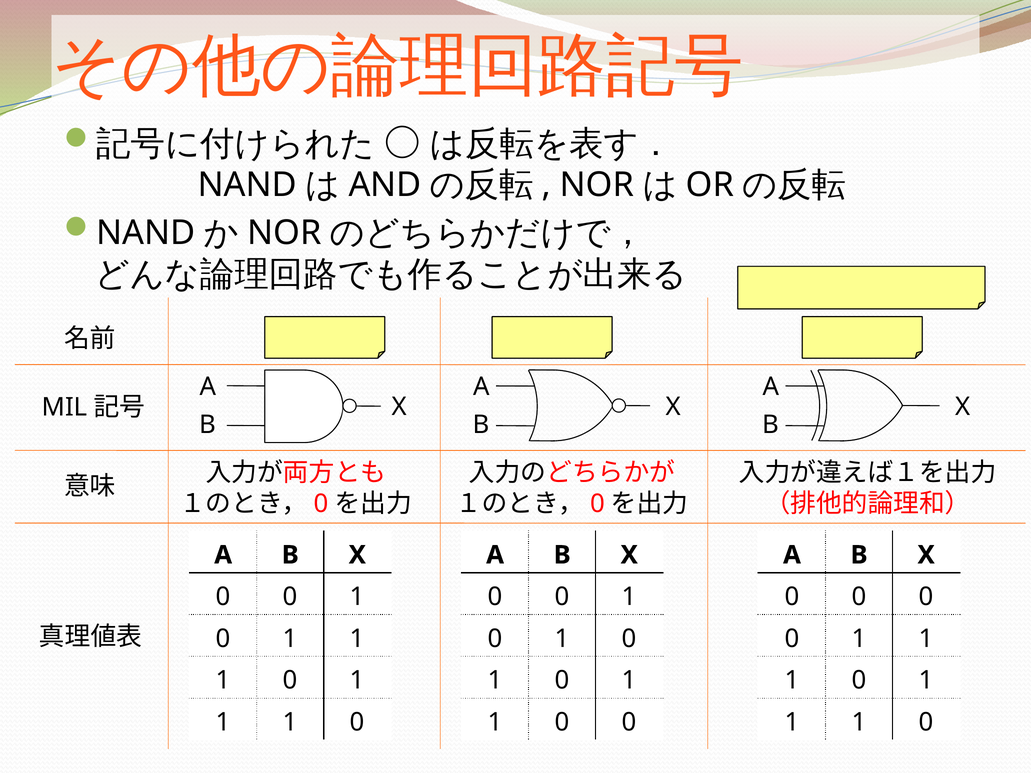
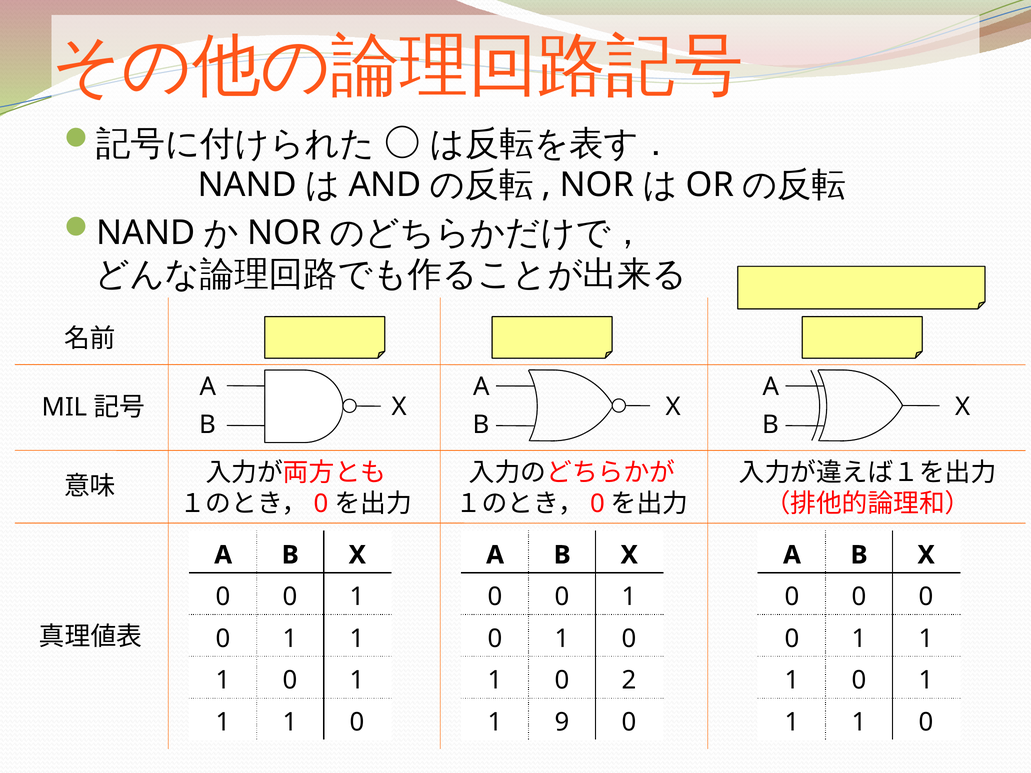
1 at (629, 681): 1 -> 2
0 at (562, 722): 0 -> 9
